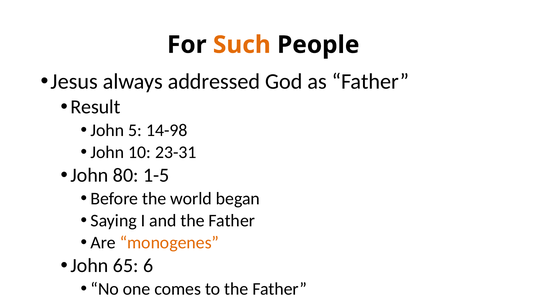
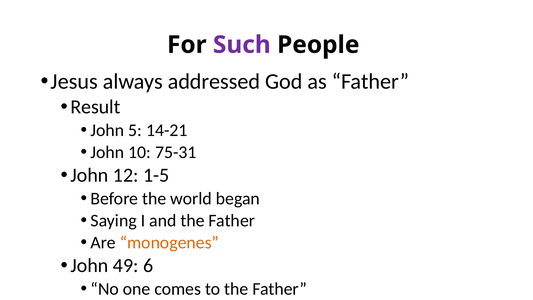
Such colour: orange -> purple
14-98: 14-98 -> 14-21
23-31: 23-31 -> 75-31
80: 80 -> 12
65: 65 -> 49
